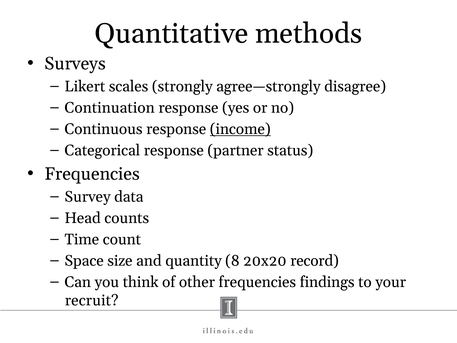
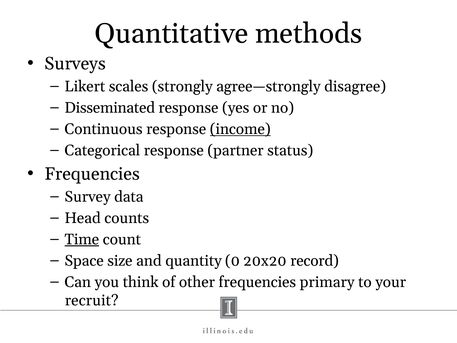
Continuation: Continuation -> Disseminated
Time underline: none -> present
8: 8 -> 0
findings: findings -> primary
